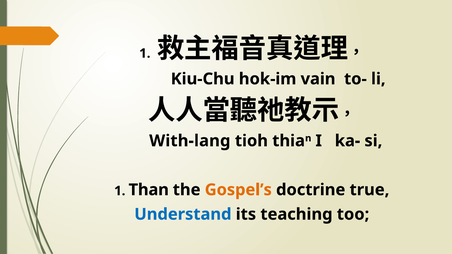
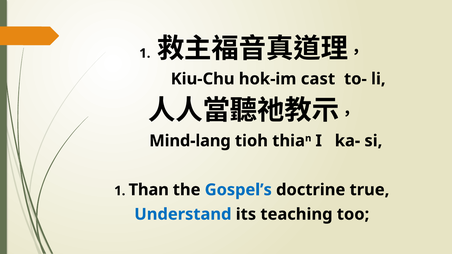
vain: vain -> cast
With-lang: With-lang -> Mind-lang
Gospel’s colour: orange -> blue
